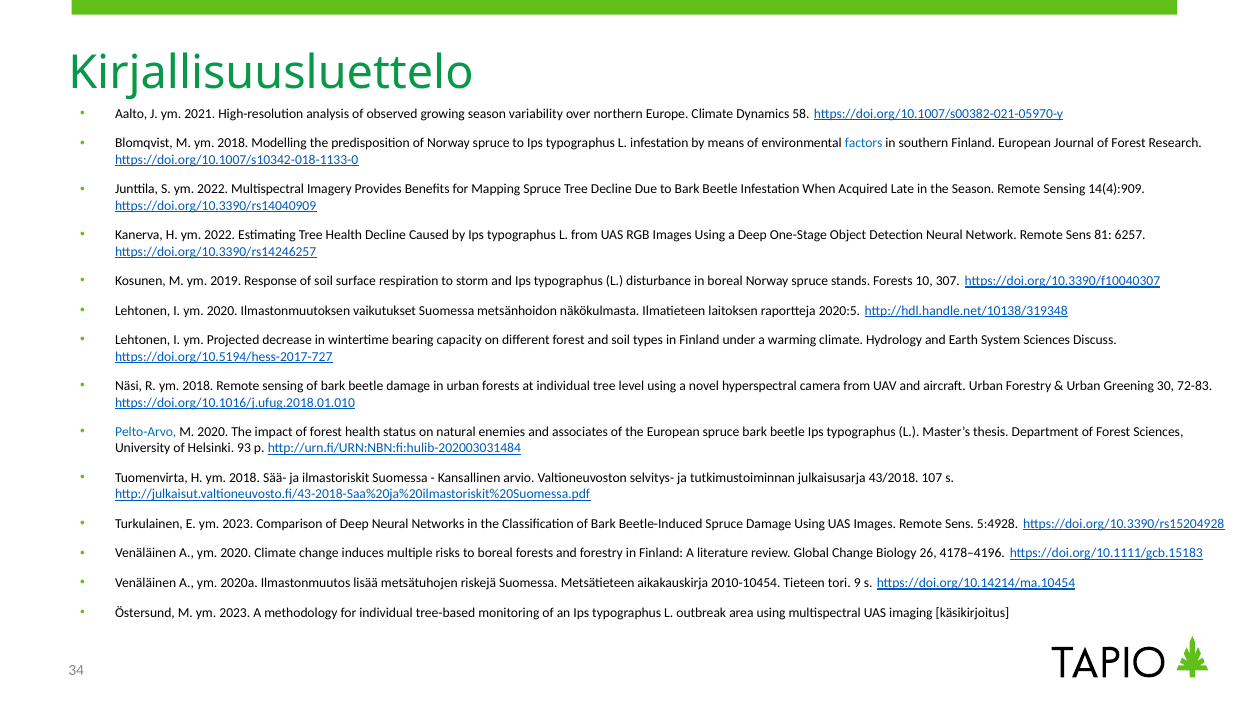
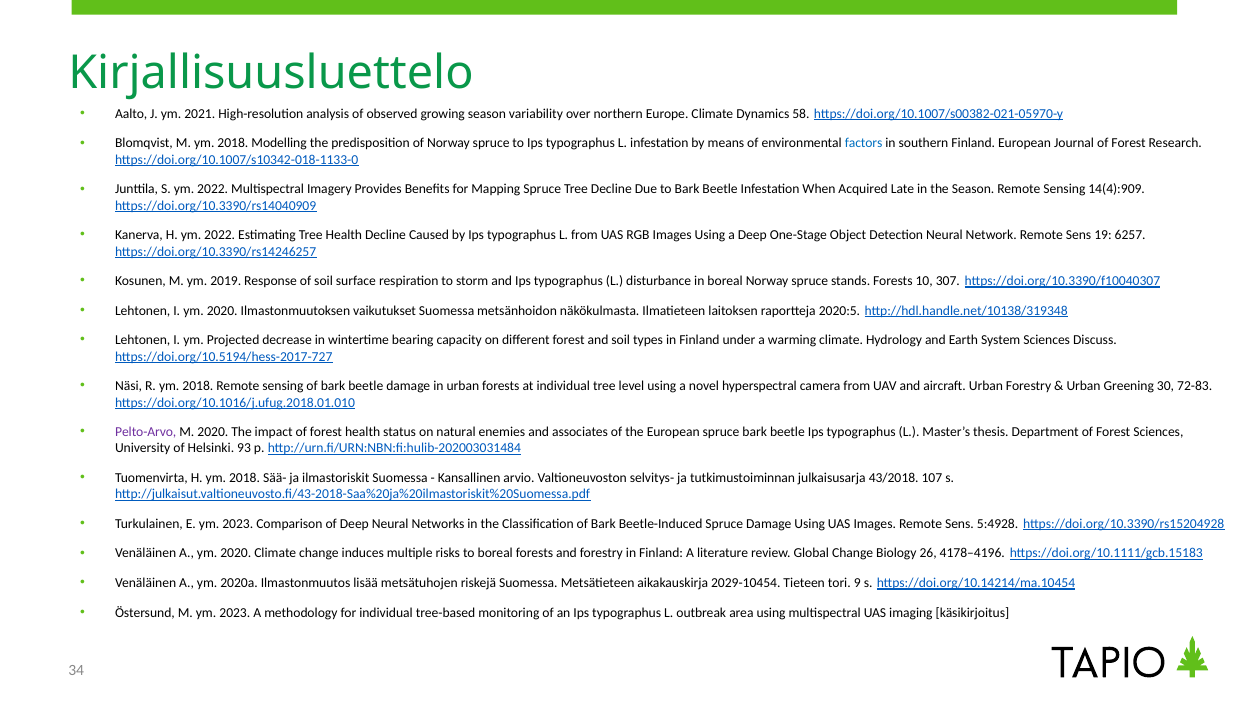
81: 81 -> 19
Pelto-Arvo colour: blue -> purple
2010-10454: 2010-10454 -> 2029-10454
